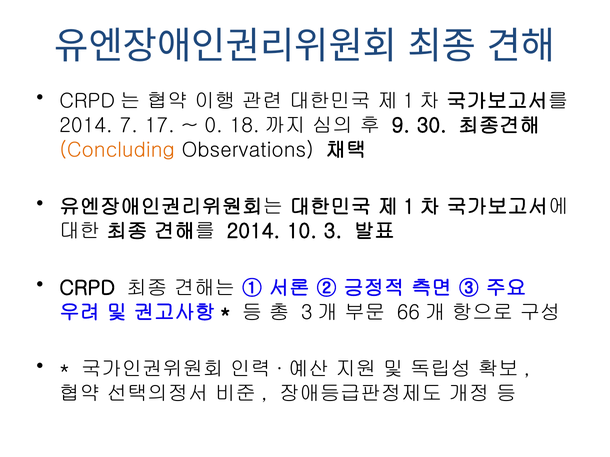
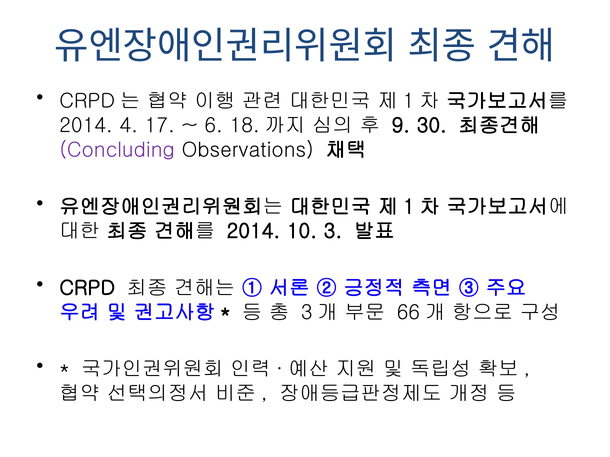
7: 7 -> 4
0: 0 -> 6
Concluding colour: orange -> purple
